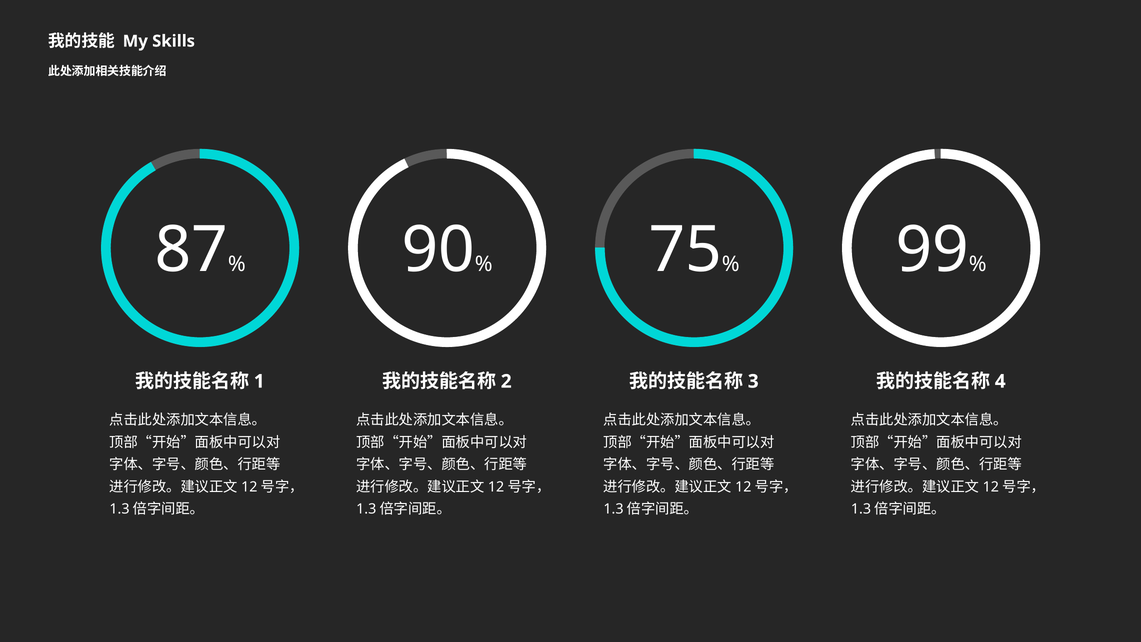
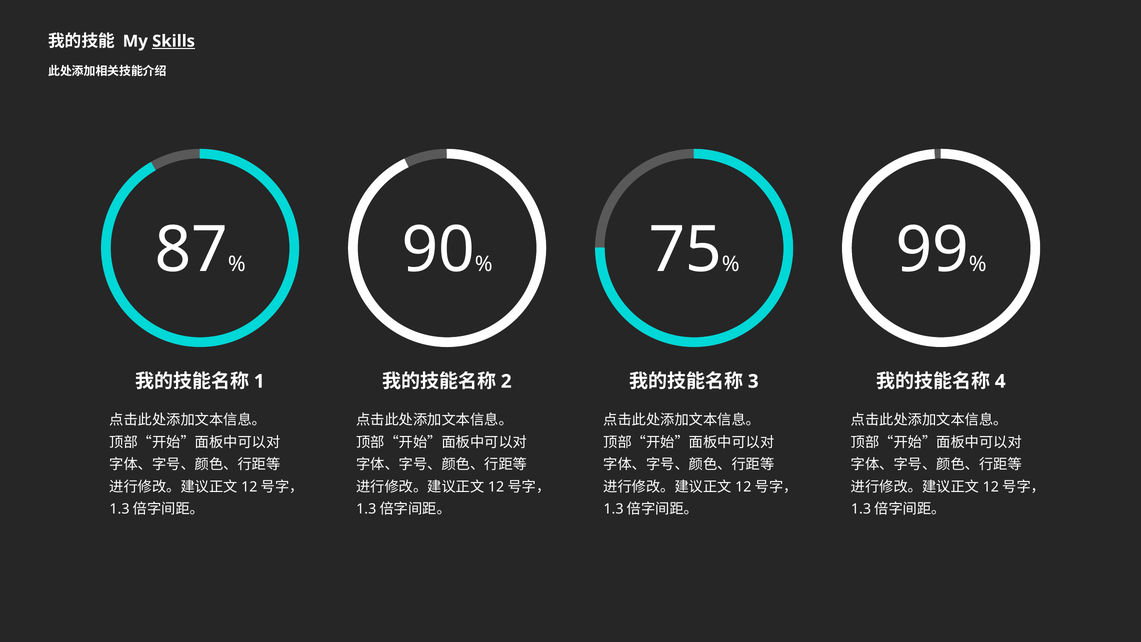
Skills underline: none -> present
